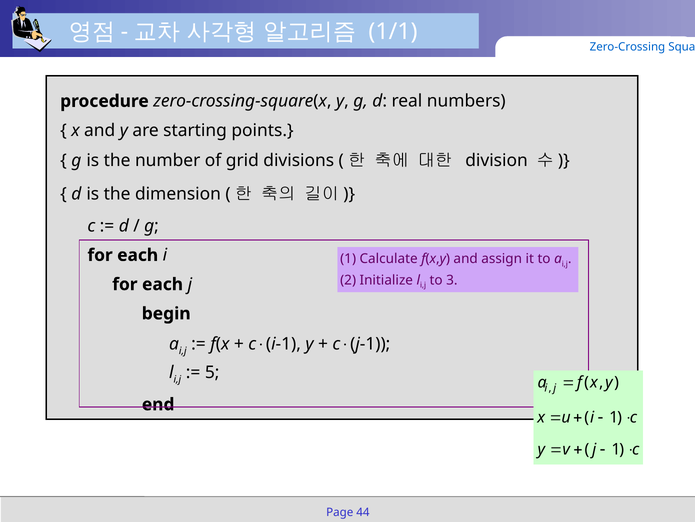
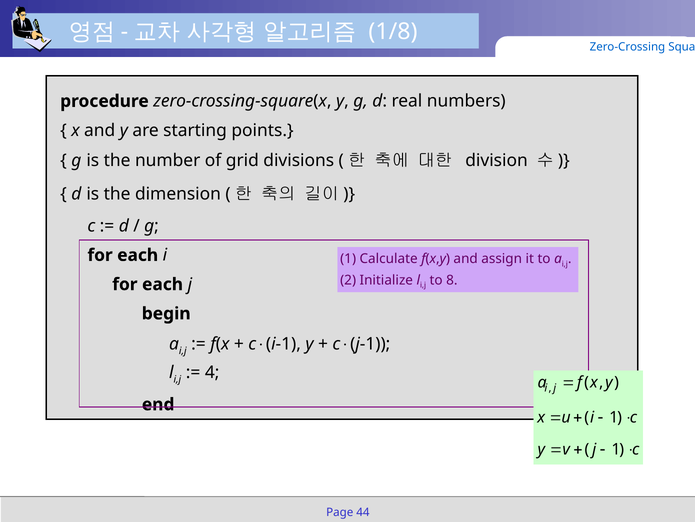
1/1: 1/1 -> 1/8
3: 3 -> 8
5: 5 -> 4
